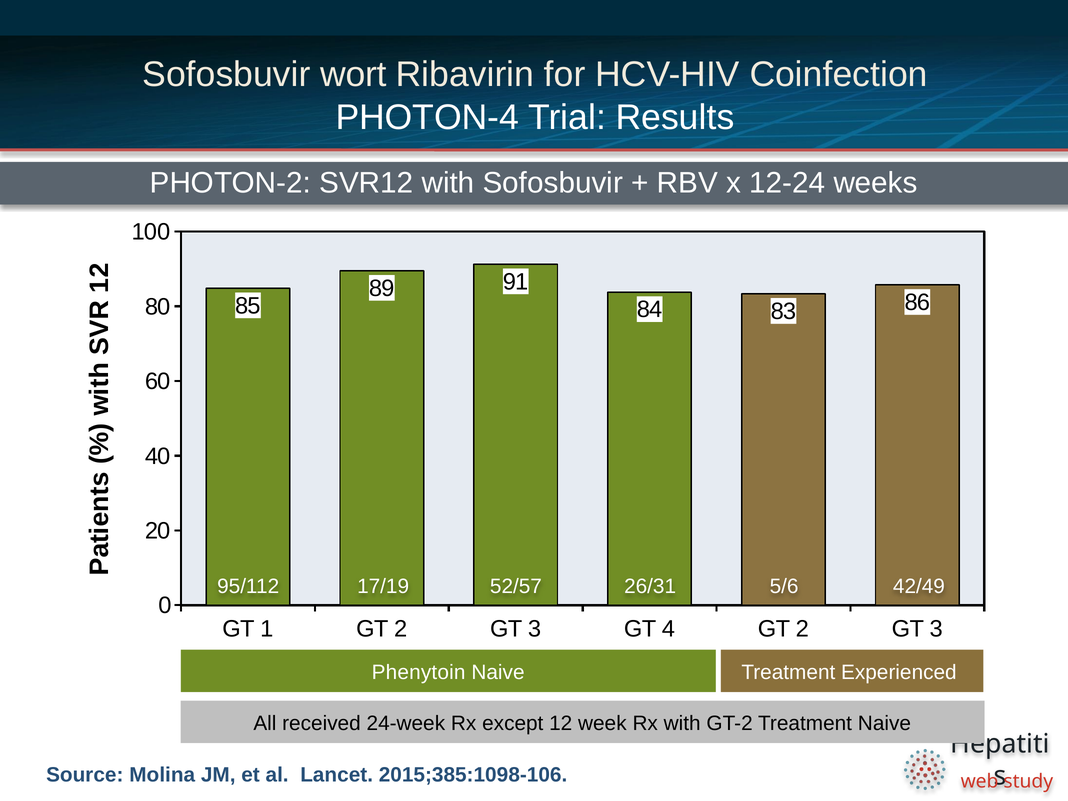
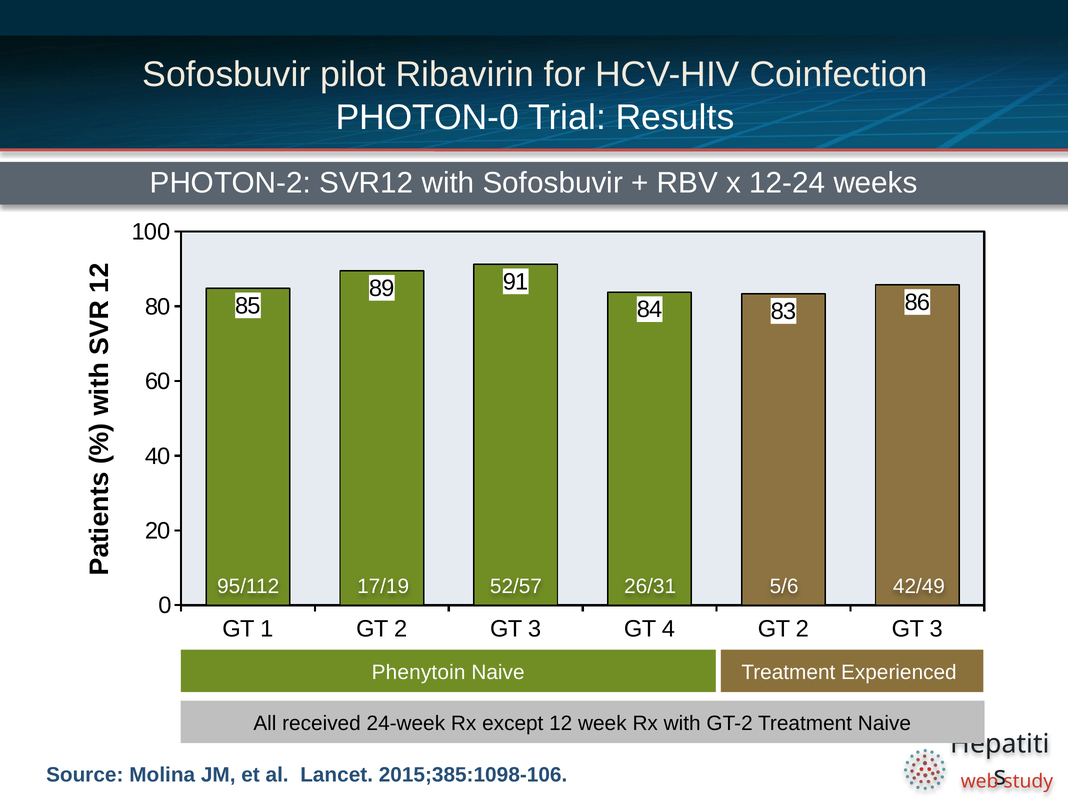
wort: wort -> pilot
PHOTON-4: PHOTON-4 -> PHOTON-0
